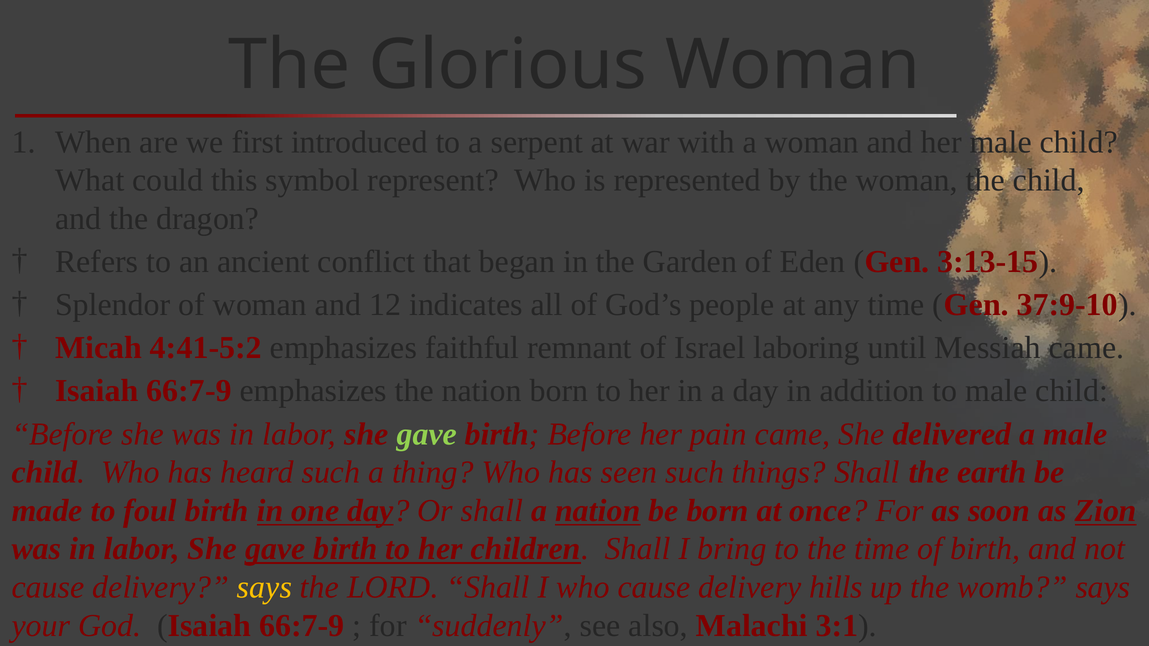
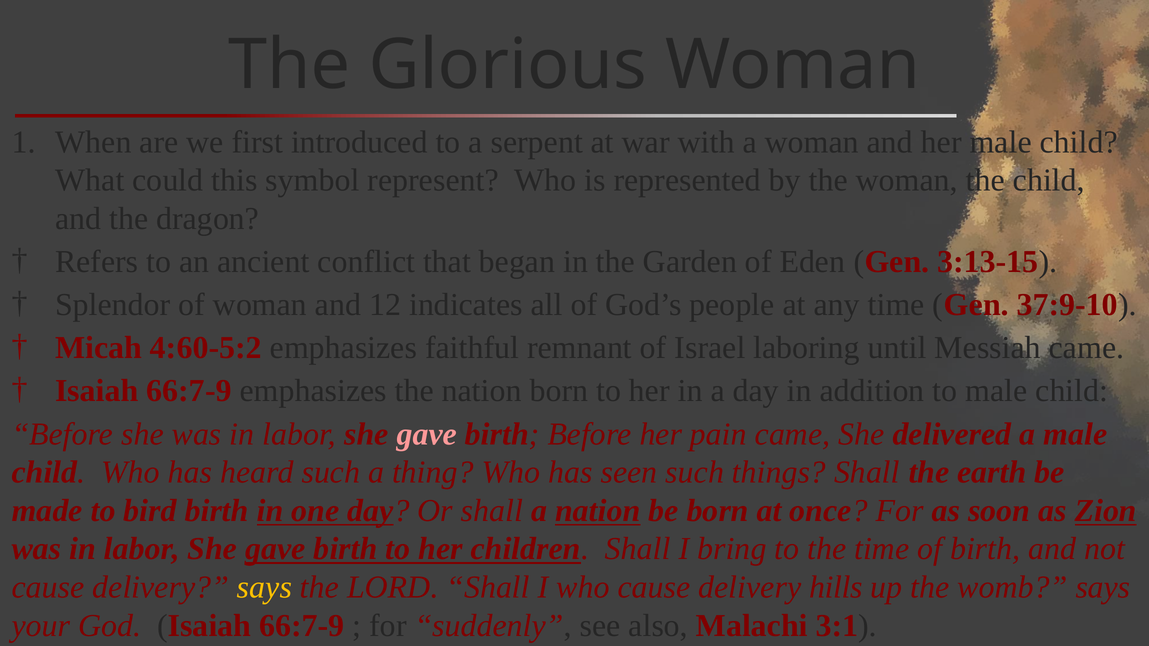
4:41-5:2: 4:41-5:2 -> 4:60-5:2
gave at (427, 434) colour: light green -> pink
foul: foul -> bird
